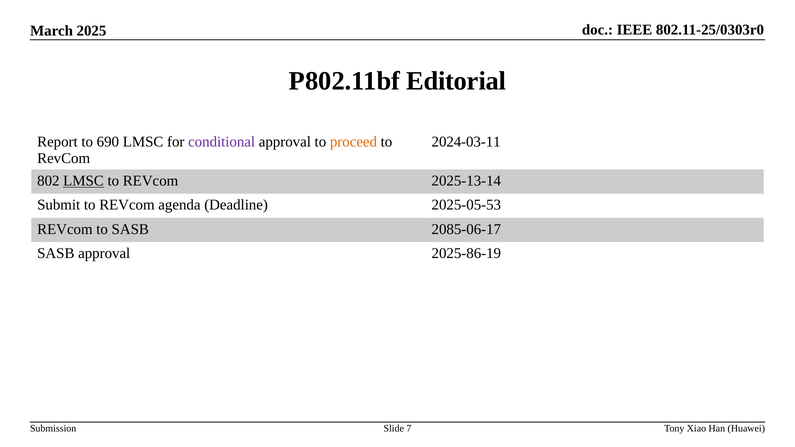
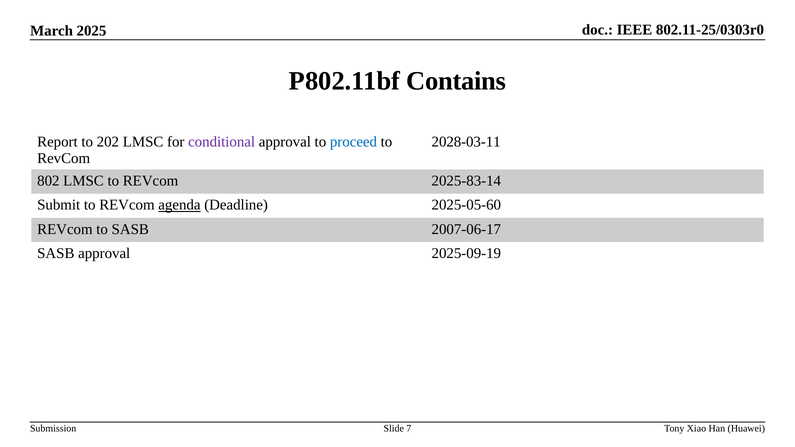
Editorial: Editorial -> Contains
690: 690 -> 202
proceed colour: orange -> blue
2024-03-11: 2024-03-11 -> 2028-03-11
LMSC at (84, 181) underline: present -> none
2025-13-14: 2025-13-14 -> 2025-83-14
agenda underline: none -> present
2025-05-53: 2025-05-53 -> 2025-05-60
2085-06-17: 2085-06-17 -> 2007-06-17
2025-86-19: 2025-86-19 -> 2025-09-19
